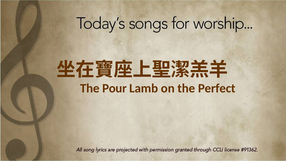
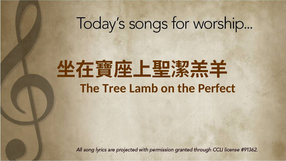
Pour: Pour -> Tree
